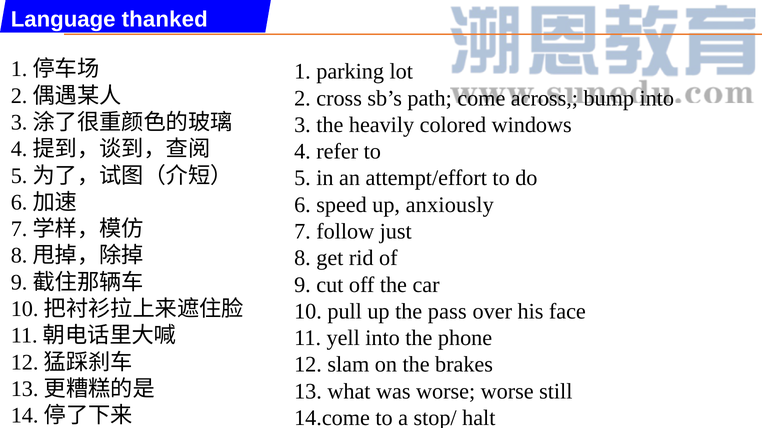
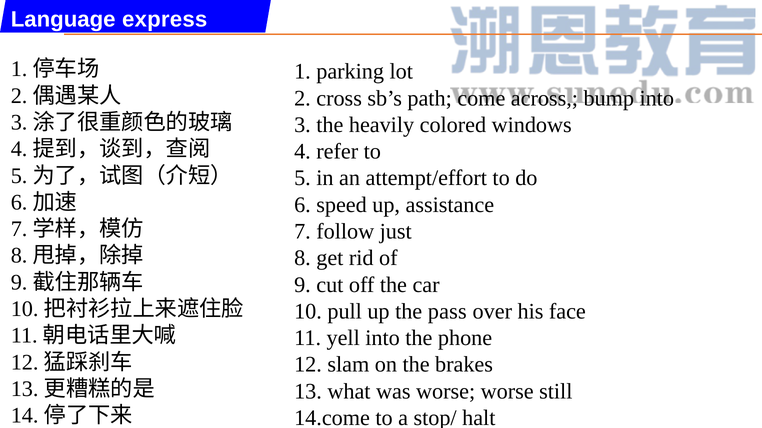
thanked: thanked -> express
anxiously: anxiously -> assistance
